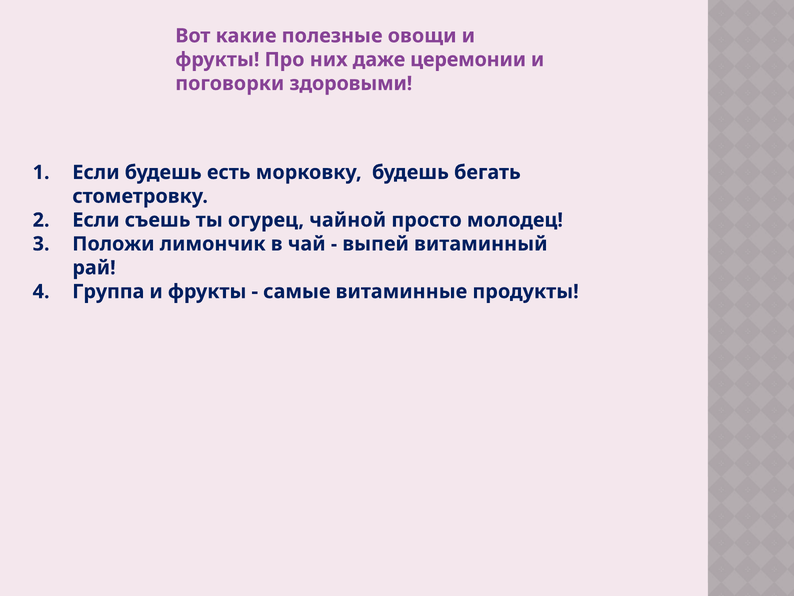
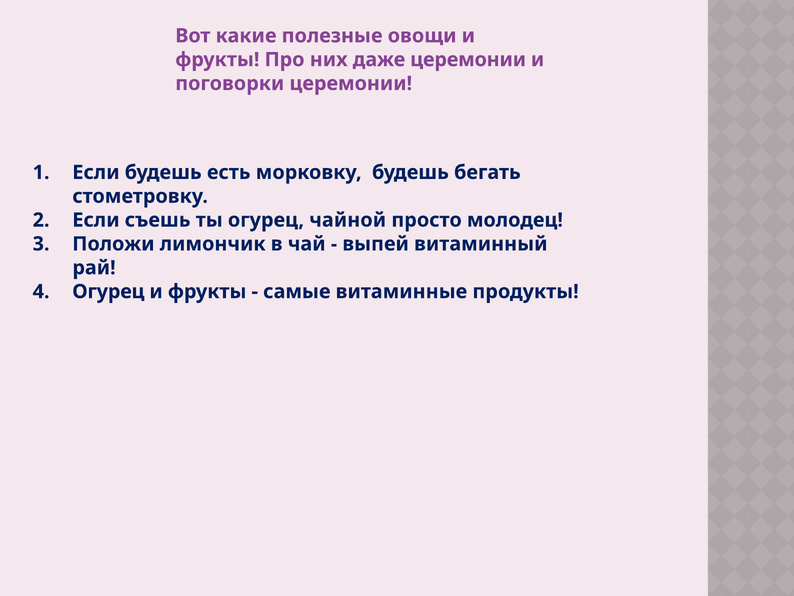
поговорки здоровыми: здоровыми -> церемонии
Группа at (108, 291): Группа -> Огурец
